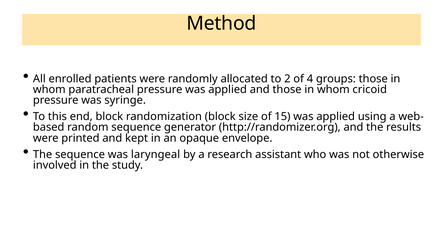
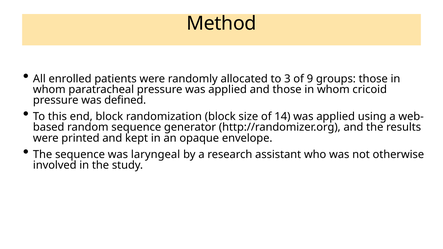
2: 2 -> 3
4: 4 -> 9
syringe: syringe -> defined
15: 15 -> 14
